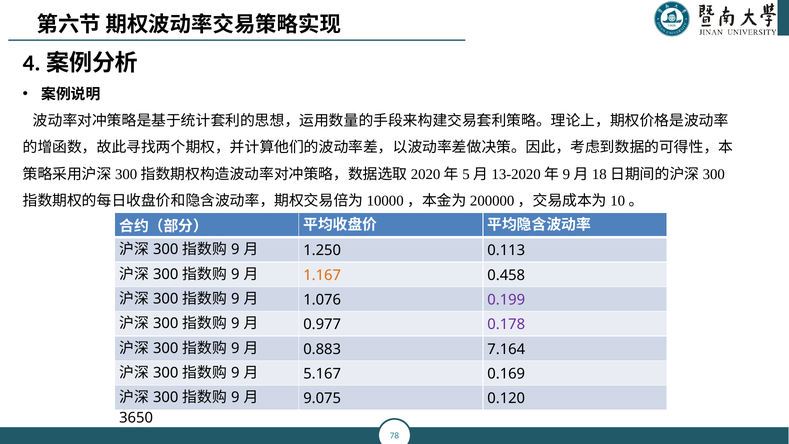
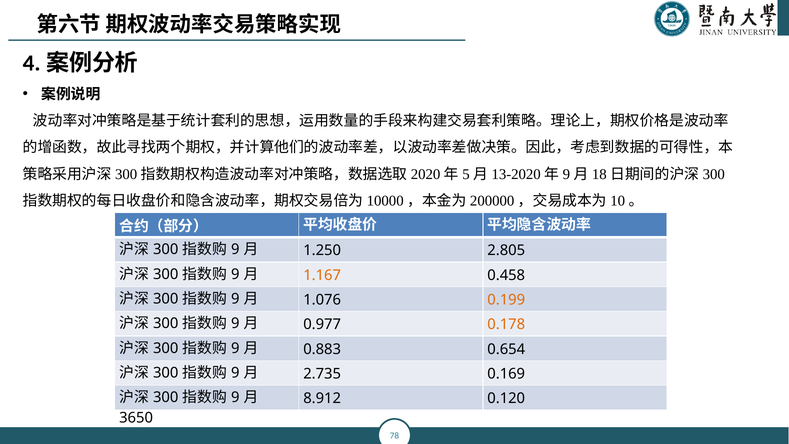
0.113: 0.113 -> 2.805
0.199 colour: purple -> orange
0.178 colour: purple -> orange
7.164: 7.164 -> 0.654
5.167: 5.167 -> 2.735
9.075: 9.075 -> 8.912
